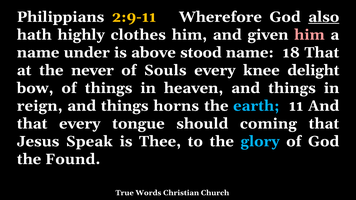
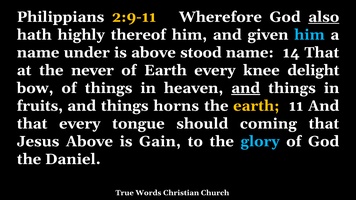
clothes: clothes -> thereof
him at (309, 35) colour: pink -> light blue
18: 18 -> 14
of Souls: Souls -> Earth
and at (246, 88) underline: none -> present
reign: reign -> fruits
earth at (256, 106) colour: light blue -> yellow
Jesus Speak: Speak -> Above
Thee: Thee -> Gain
Found: Found -> Daniel
